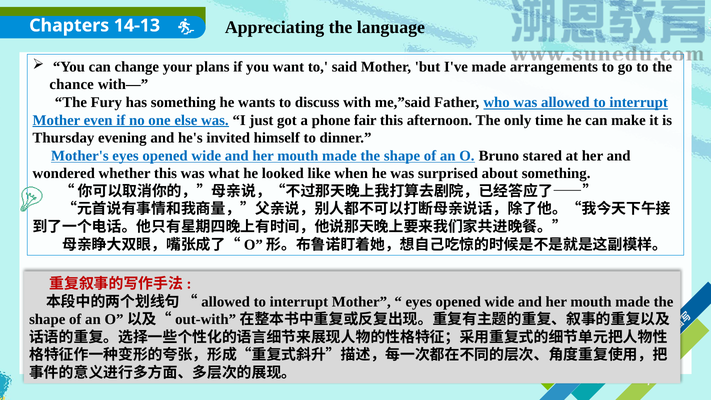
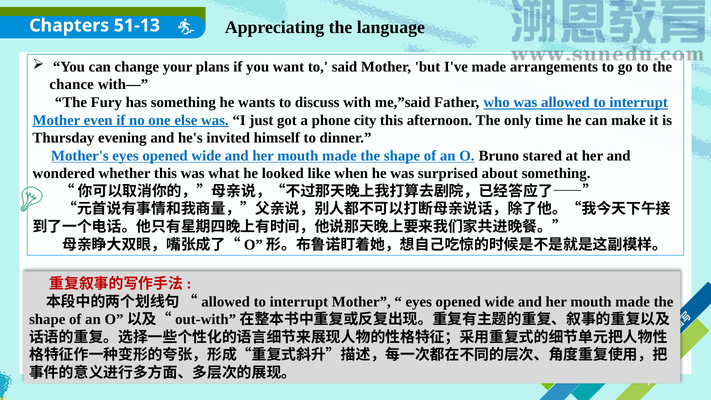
14-13: 14-13 -> 51-13
fair: fair -> city
